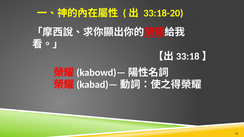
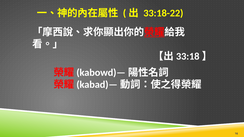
33:18-20: 33:18-20 -> 33:18-22
